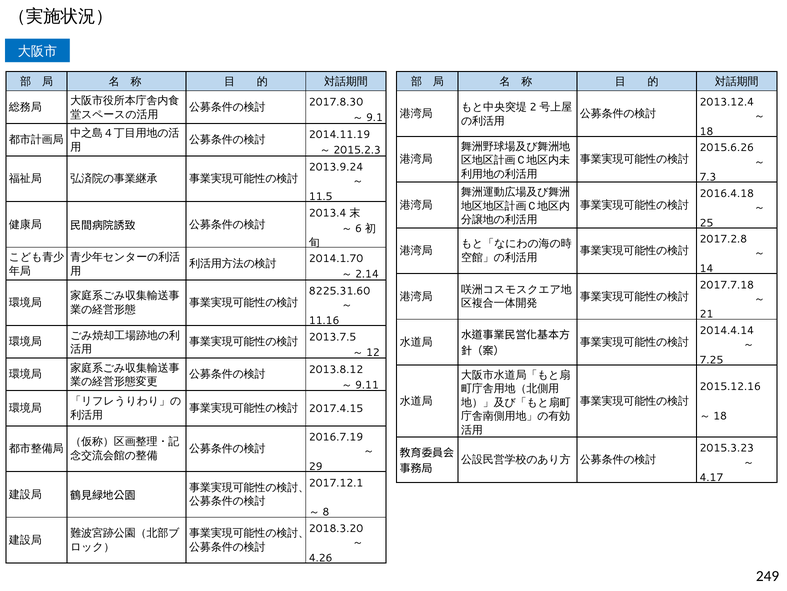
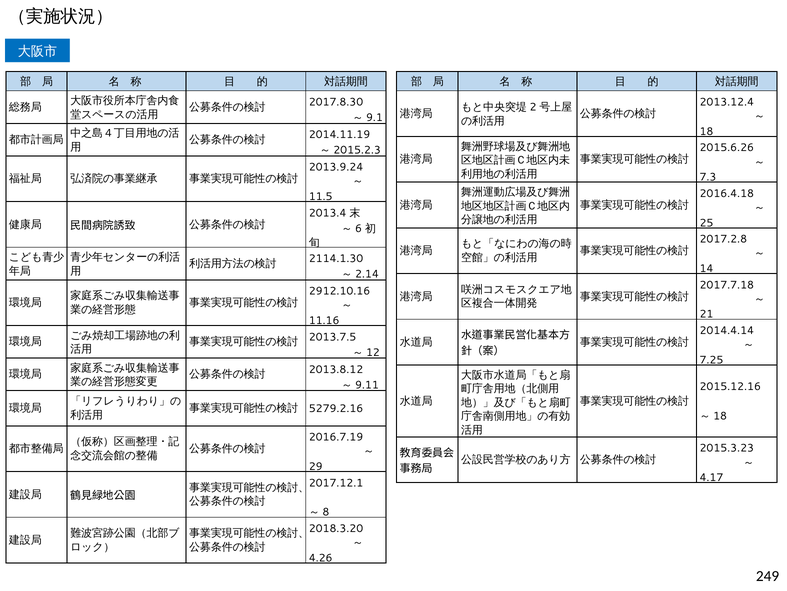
2014.1.70: 2014.1.70 -> 2114.1.30
8225.31.60: 8225.31.60 -> 2912.10.16
2017.4.15: 2017.4.15 -> 5279.2.16
